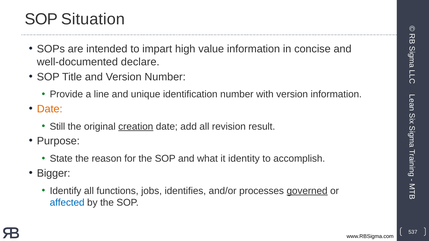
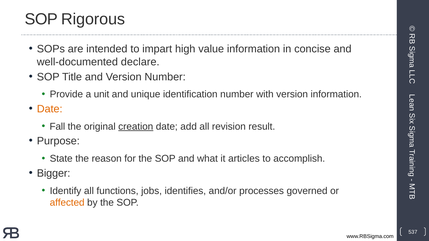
Situation: Situation -> Rigorous
line: line -> unit
Still: Still -> Fall
identity: identity -> articles
governed underline: present -> none
affected colour: blue -> orange
